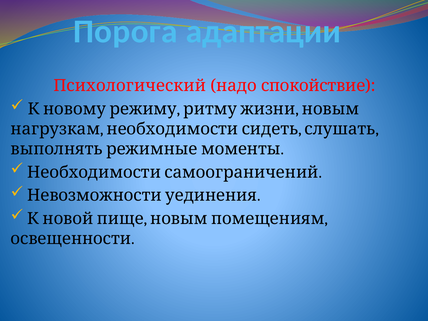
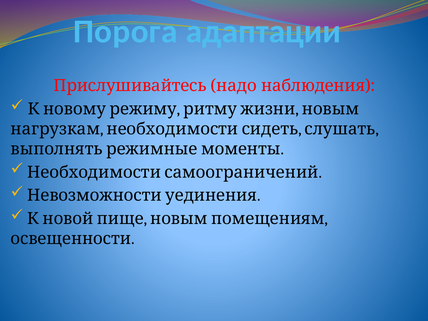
Психологический: Психологический -> Прислушивайтесь
спокойствие: спокойствие -> наблюдения
